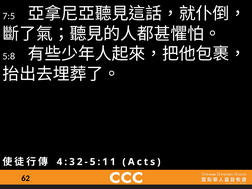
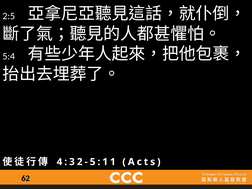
7:5: 7:5 -> 2:5
5:8: 5:8 -> 5:4
